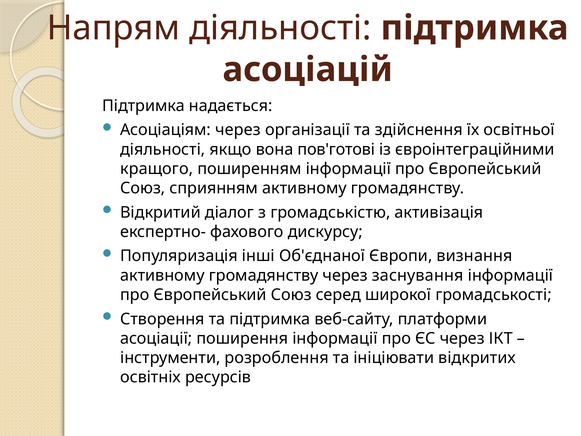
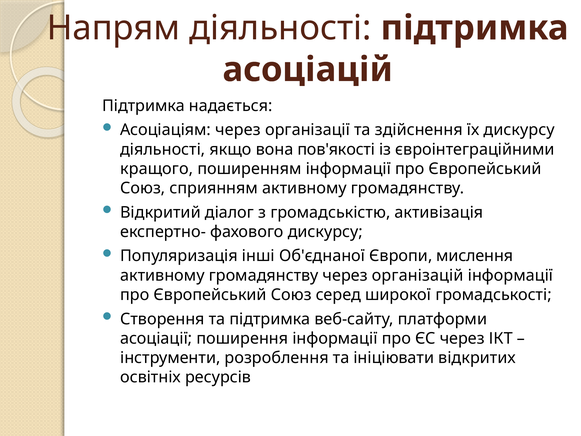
їх освітньої: освітньої -> дискурсу
пов'готові: пов'готові -> пов'якості
визнання: визнання -> мислення
заснування: заснування -> організацій
